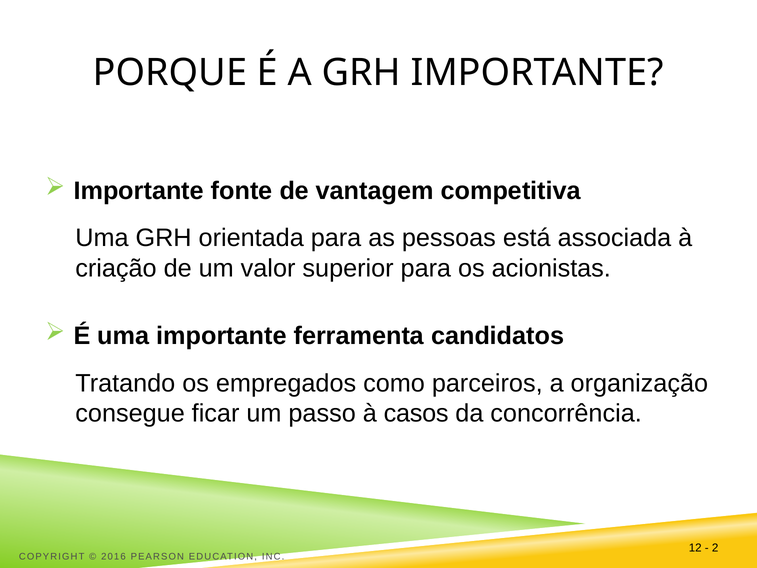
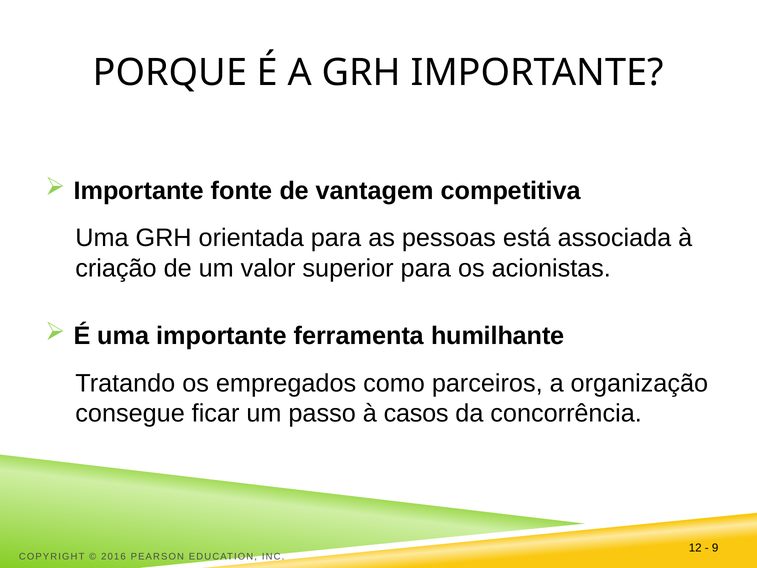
candidatos: candidatos -> humilhante
2: 2 -> 9
